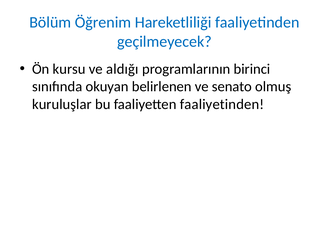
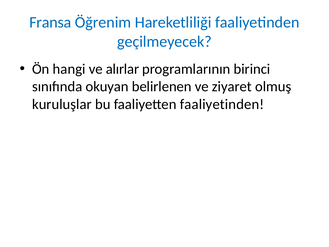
Bölüm: Bölüm -> Fransa
kursu: kursu -> hangi
aldığı: aldığı -> alırlar
senato: senato -> ziyaret
